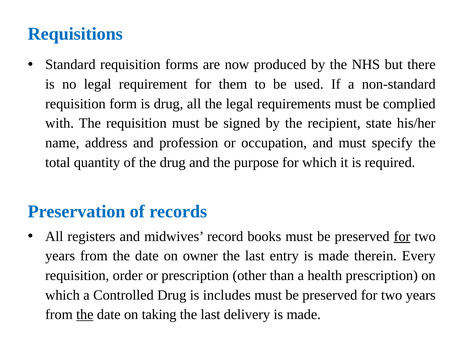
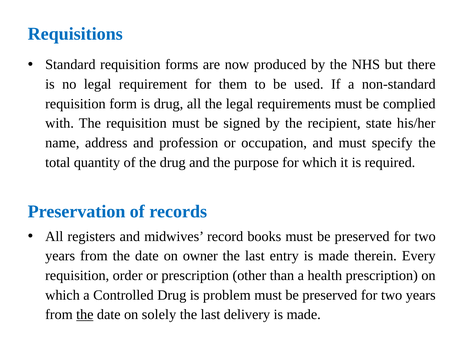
for at (402, 236) underline: present -> none
includes: includes -> problem
taking: taking -> solely
